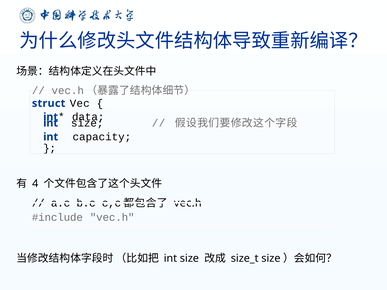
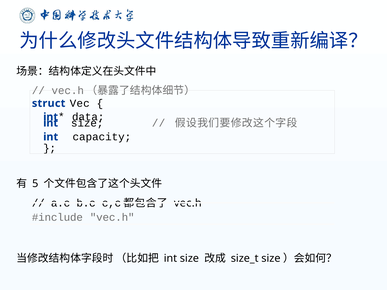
4: 4 -> 5
